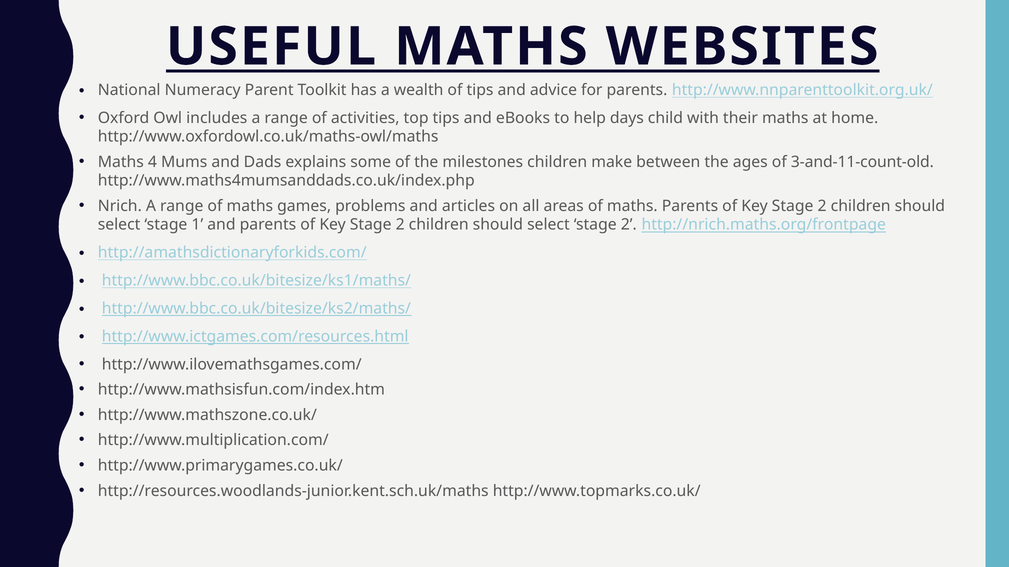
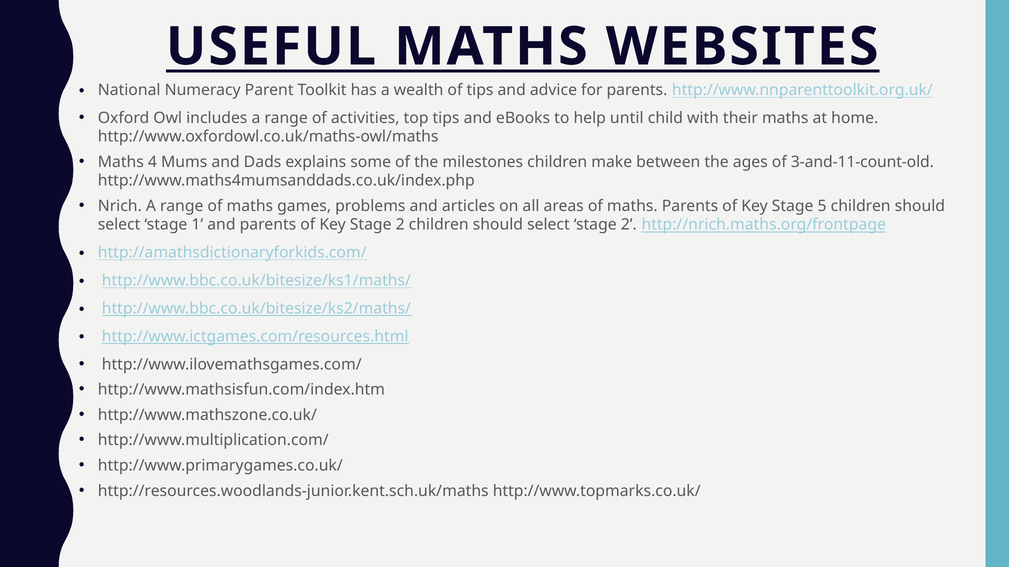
days: days -> until
2 at (822, 206): 2 -> 5
